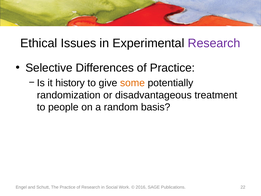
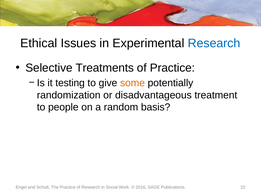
Research at (214, 43) colour: purple -> blue
Differences: Differences -> Treatments
history: history -> testing
